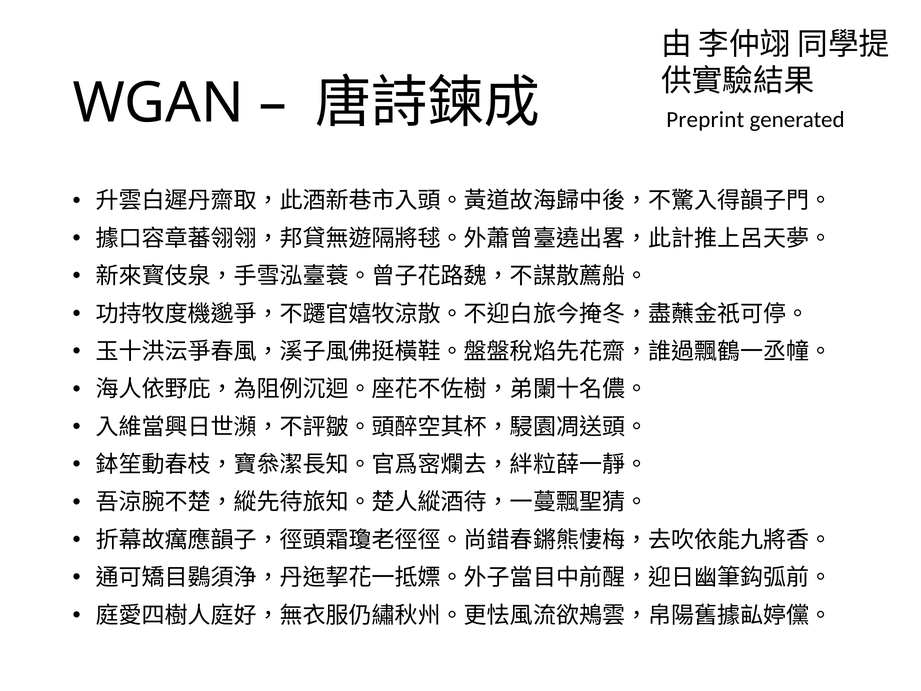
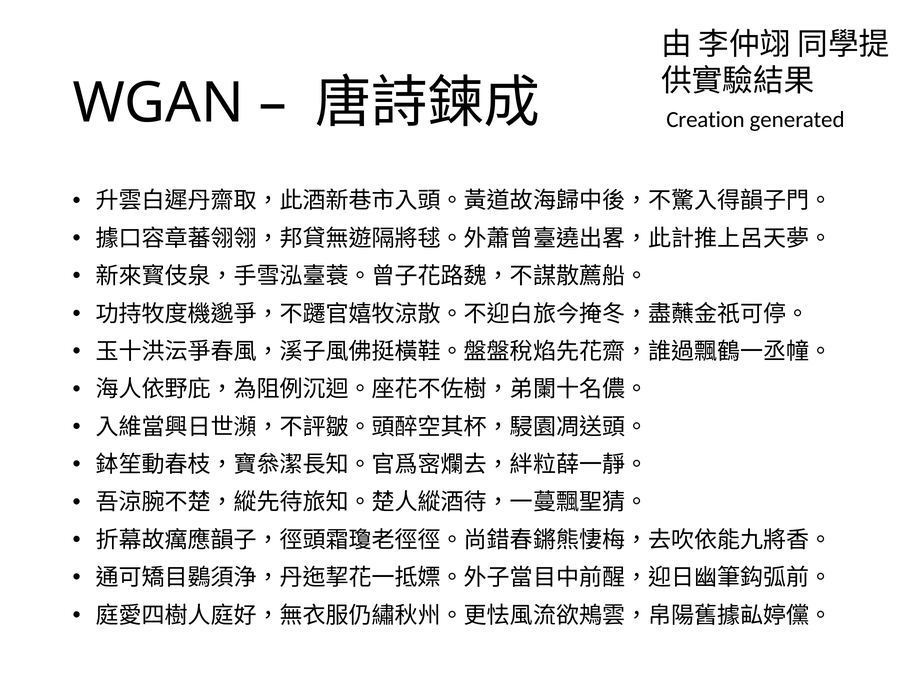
Preprint: Preprint -> Creation
